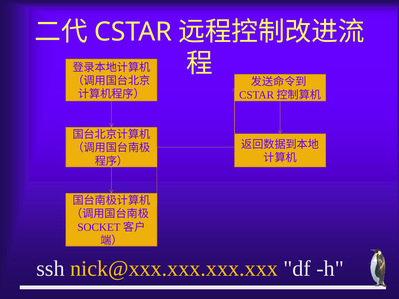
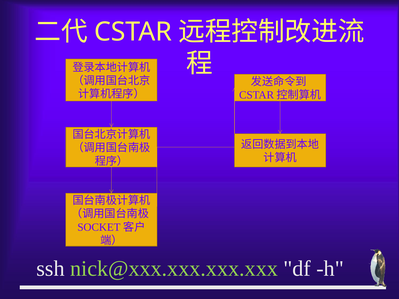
nick@xxx.xxx.xxx.xxx colour: yellow -> light green
